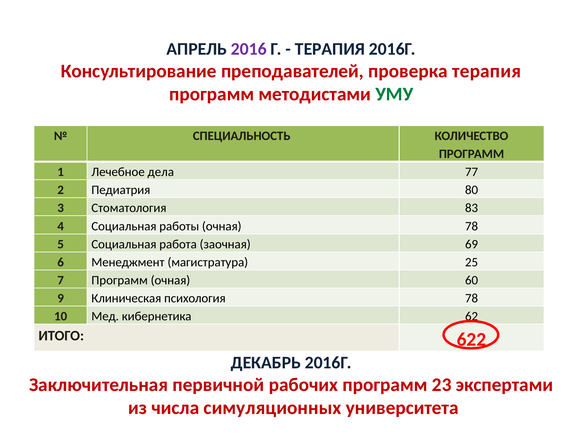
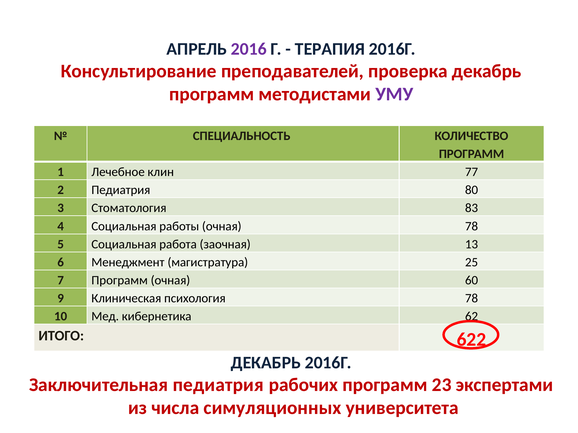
проверка терапия: терапия -> декабрь
УМУ colour: green -> purple
дела: дела -> клин
69: 69 -> 13
Заключительная первичной: первичной -> педиатрия
